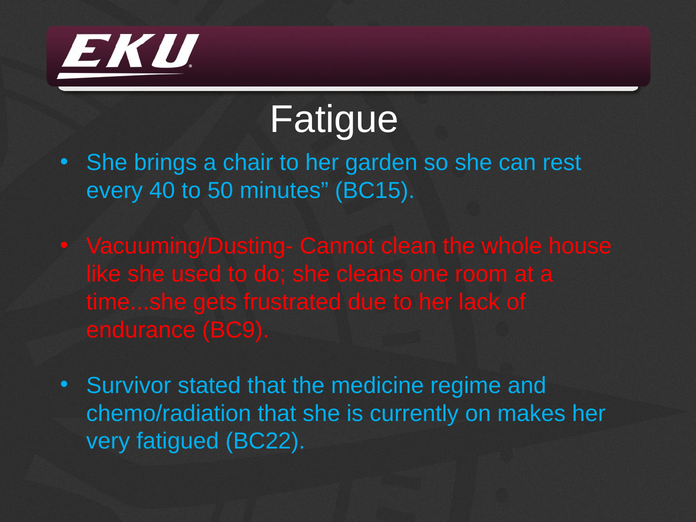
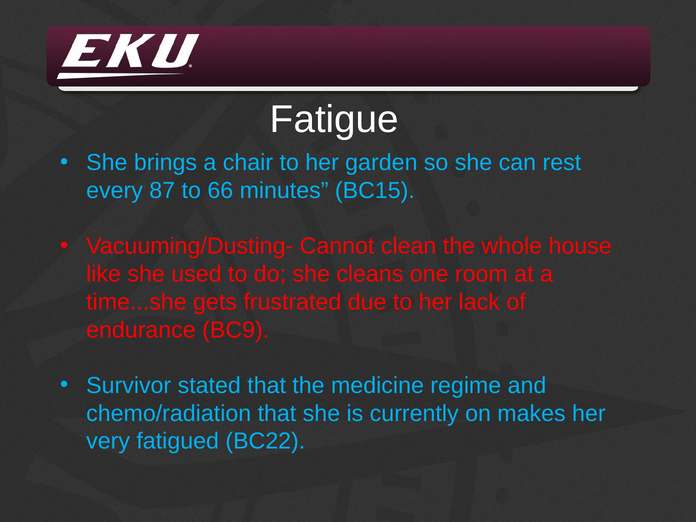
40: 40 -> 87
50: 50 -> 66
